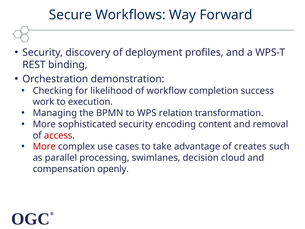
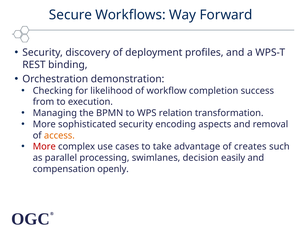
work: work -> from
content: content -> aspects
access colour: red -> orange
cloud: cloud -> easily
